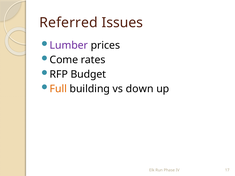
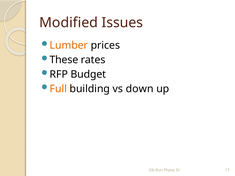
Referred: Referred -> Modified
Lumber colour: purple -> orange
Come: Come -> These
